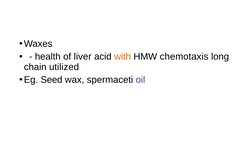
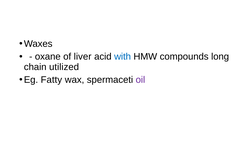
health: health -> oxane
with colour: orange -> blue
chemotaxis: chemotaxis -> compounds
Seed: Seed -> Fatty
